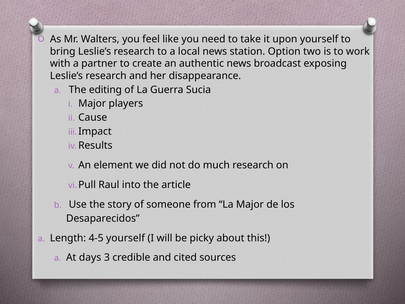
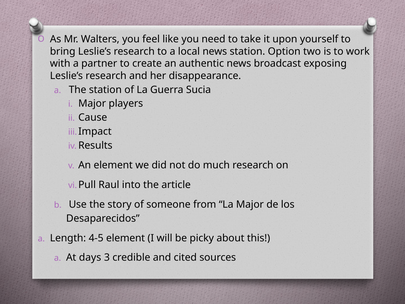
The editing: editing -> station
4-5 yourself: yourself -> element
